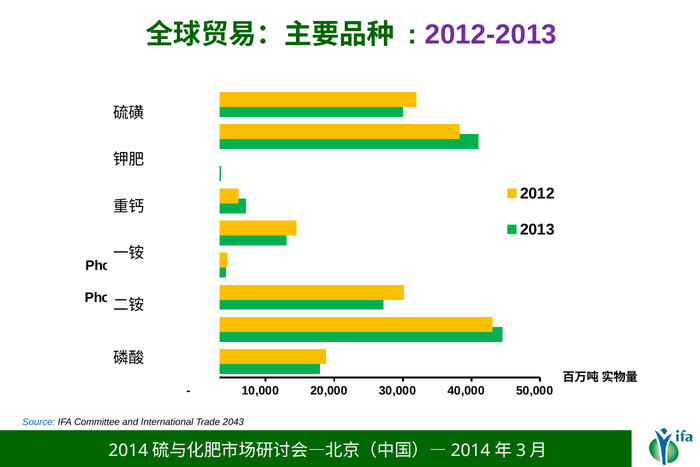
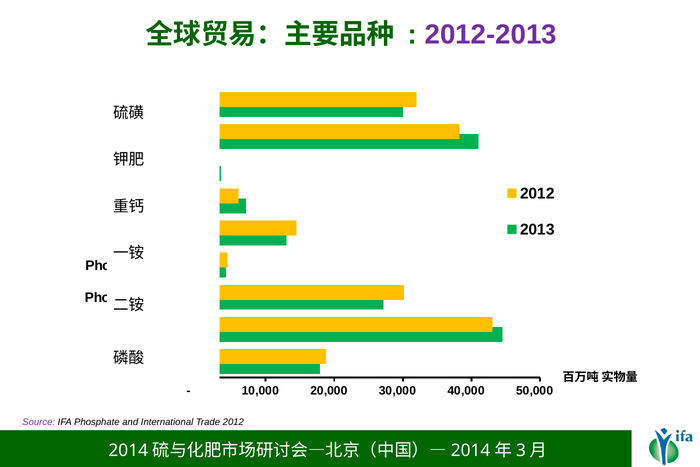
Source colour: blue -> purple
IFA Committee: Committee -> Phosphate
Trade 2043: 2043 -> 2012
